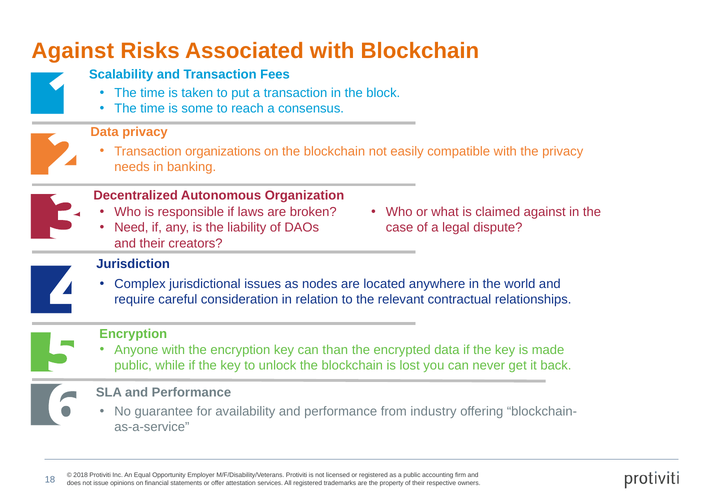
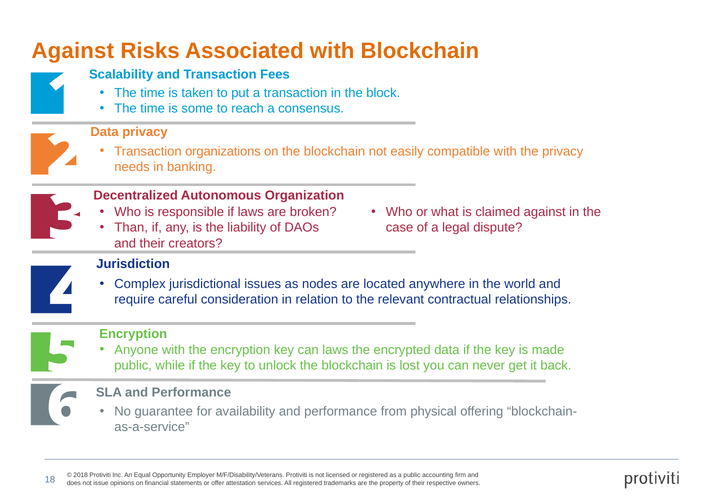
Need: Need -> Than
can than: than -> laws
industry: industry -> physical
